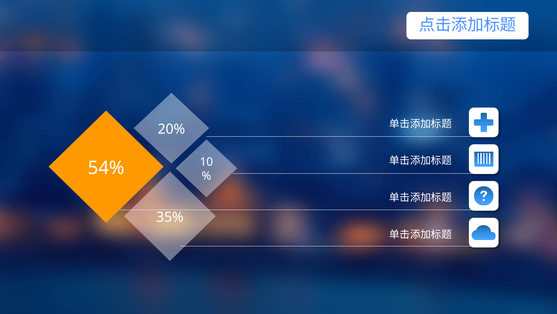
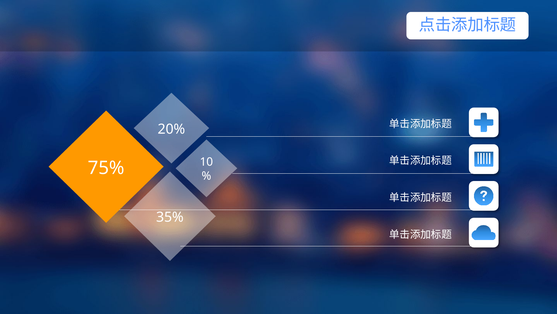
54%: 54% -> 75%
